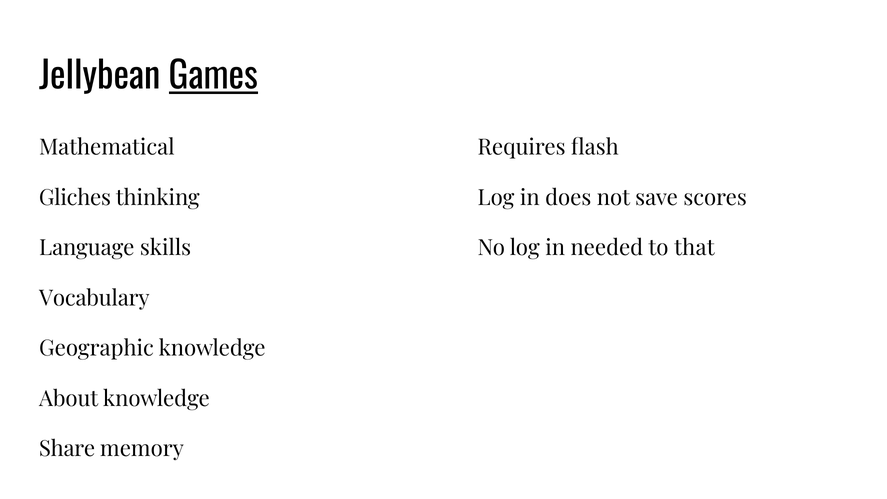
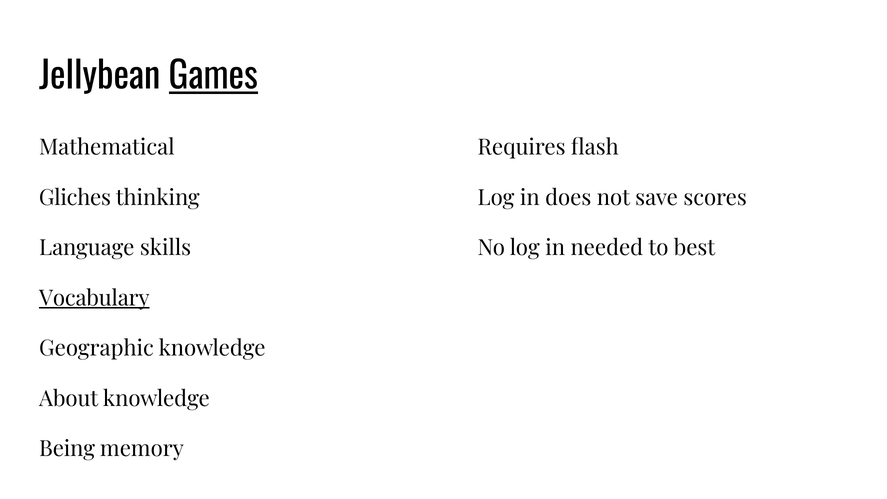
that: that -> best
Vocabulary underline: none -> present
Share: Share -> Being
